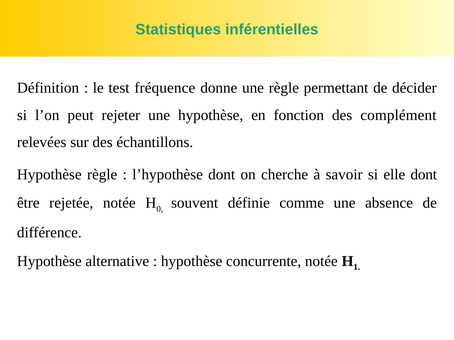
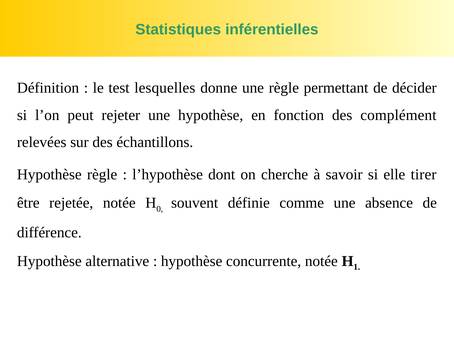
fréquence: fréquence -> lesquelles
elle dont: dont -> tirer
